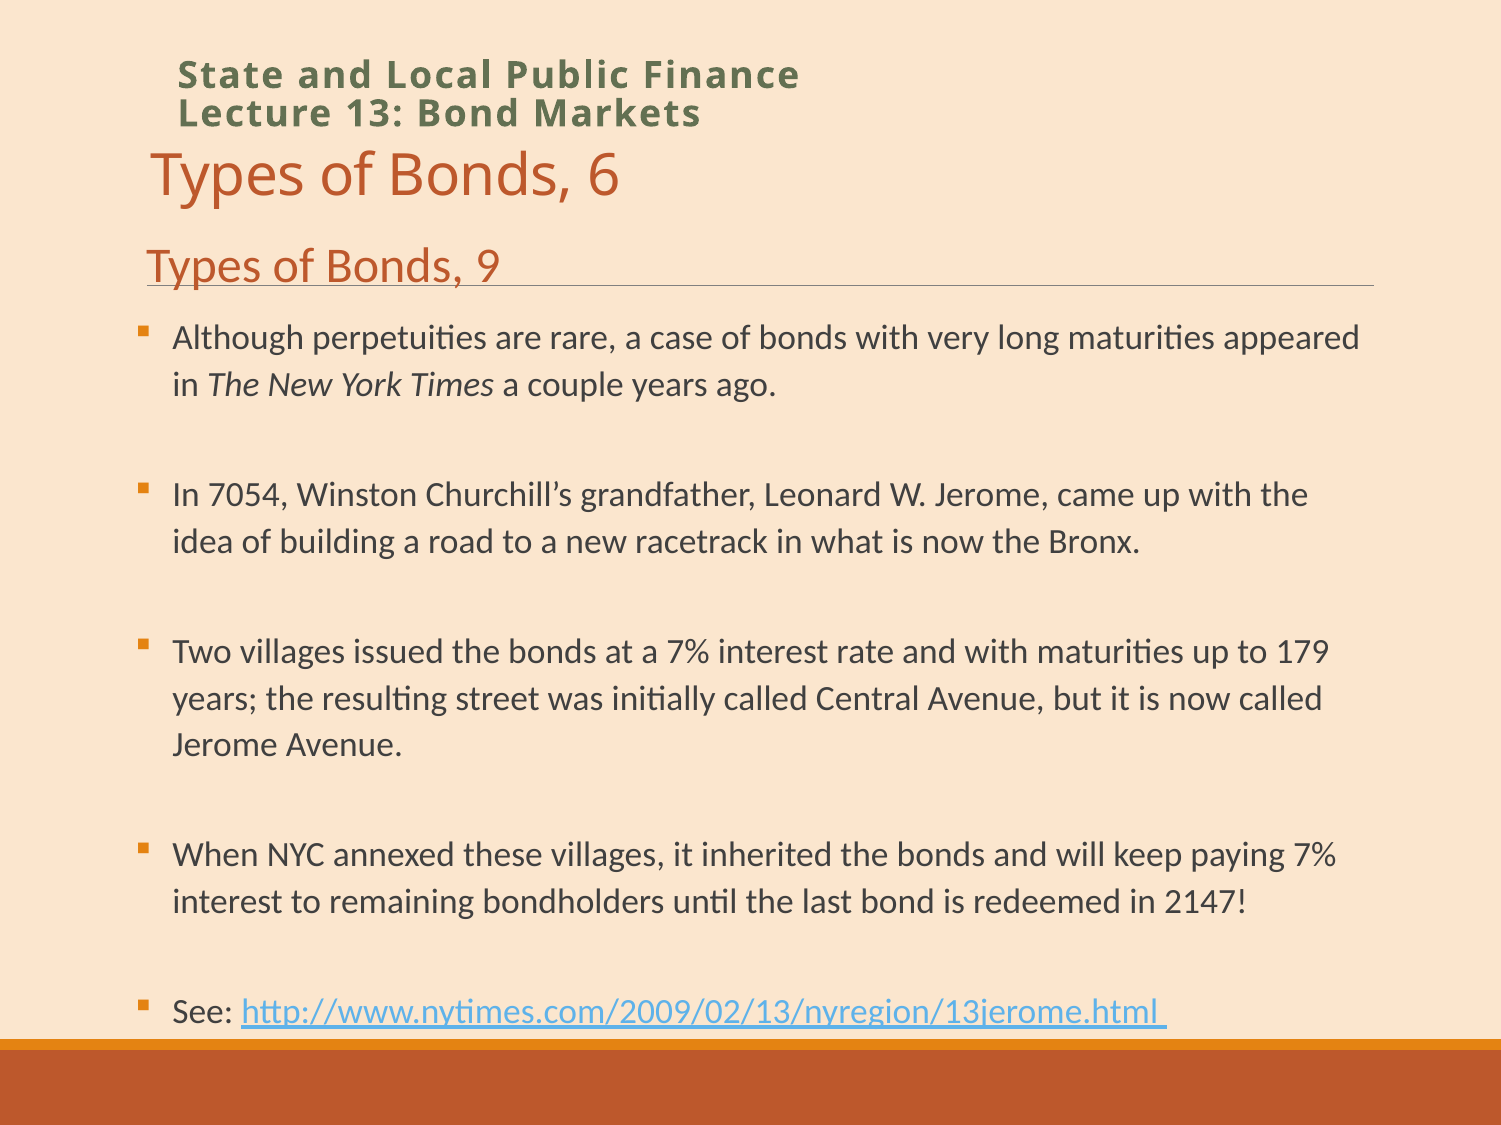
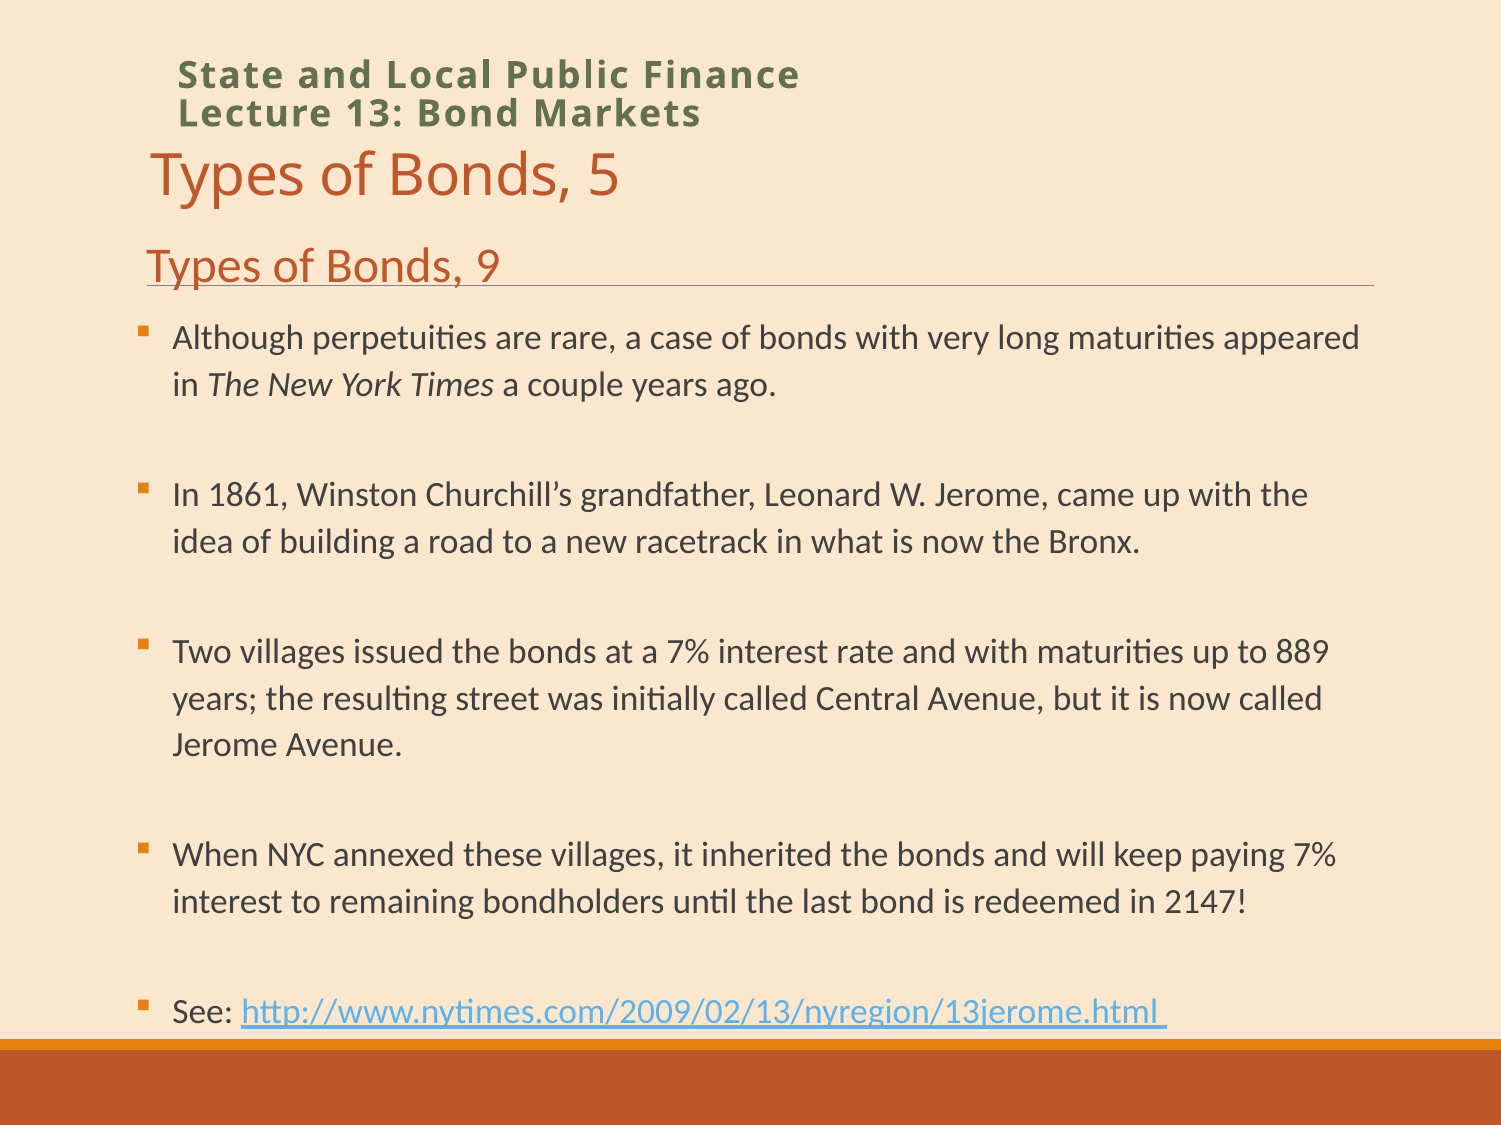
6: 6 -> 5
7054: 7054 -> 1861
179: 179 -> 889
